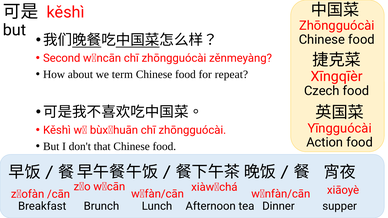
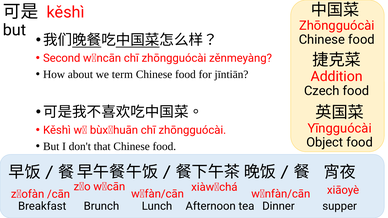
repeat: repeat -> jīntiān
Xīngqīèr: Xīngqīèr -> Addition
Action: Action -> Object
